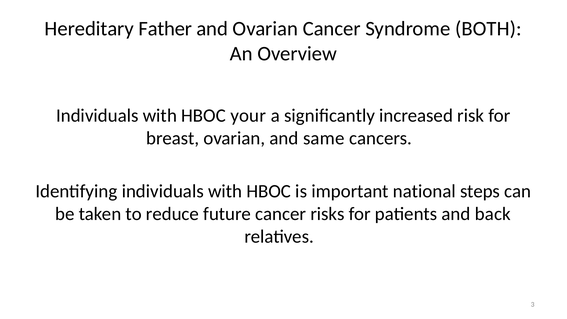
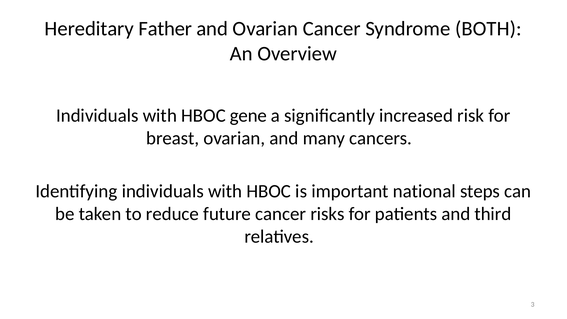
your: your -> gene
same: same -> many
back: back -> third
